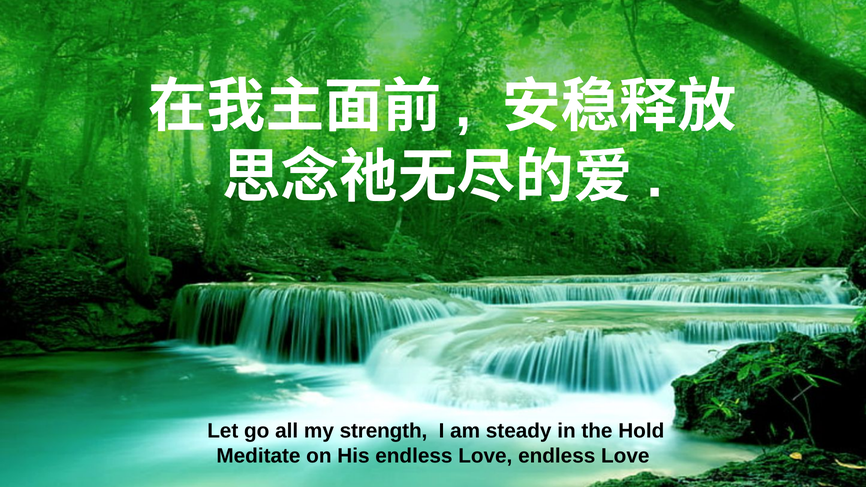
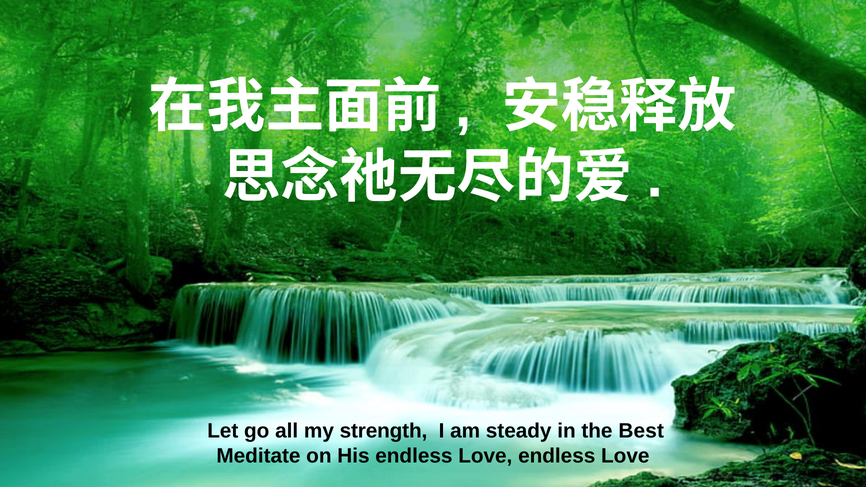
Hold: Hold -> Best
